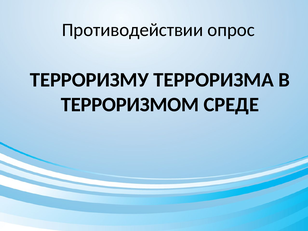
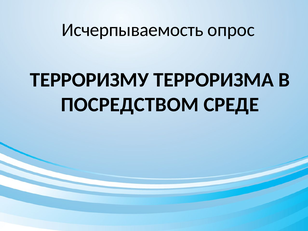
Противодействии: Противодействии -> Исчерпываемость
ТЕРРОРИЗМОМ: ТЕРРОРИЗМОМ -> ПОСРЕДСТВОМ
